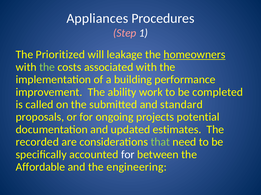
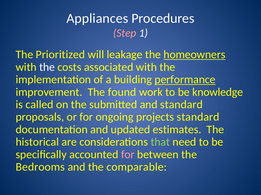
the at (47, 67) colour: light green -> white
performance underline: none -> present
ability: ability -> found
completed: completed -> knowledge
projects potential: potential -> standard
recorded: recorded -> historical
for at (128, 155) colour: white -> pink
Affordable: Affordable -> Bedrooms
engineering: engineering -> comparable
